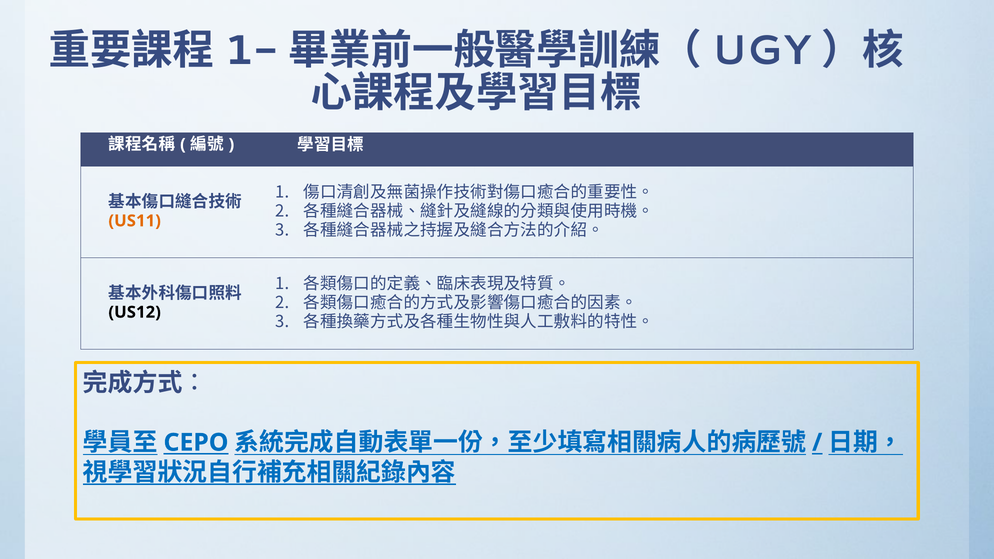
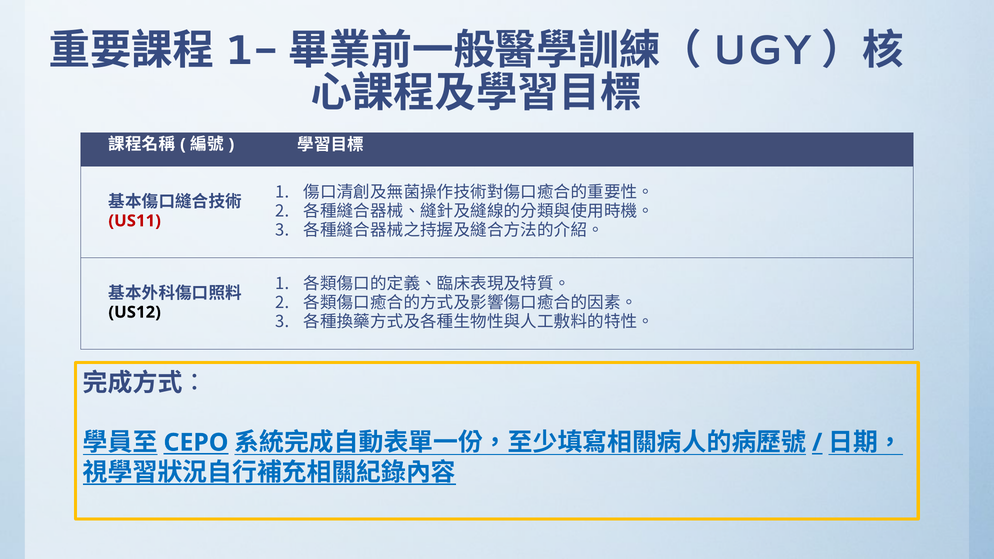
US11 colour: orange -> red
